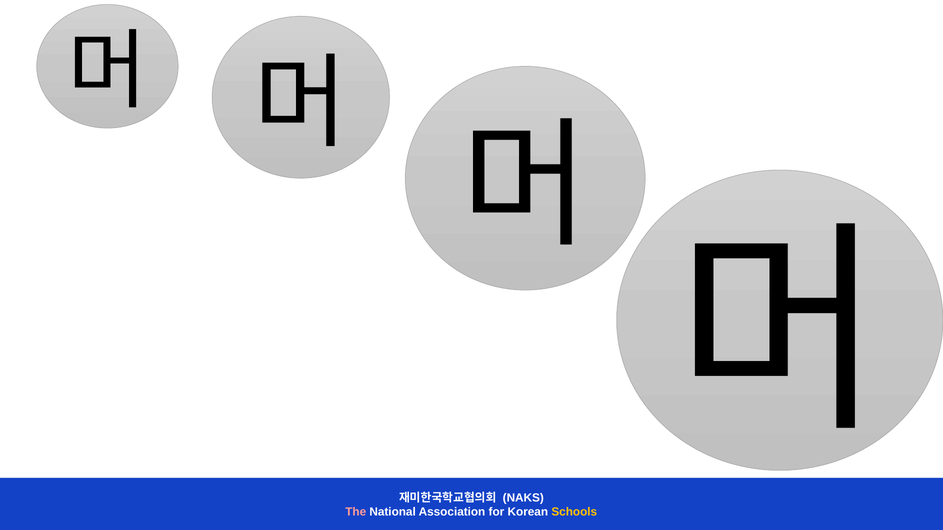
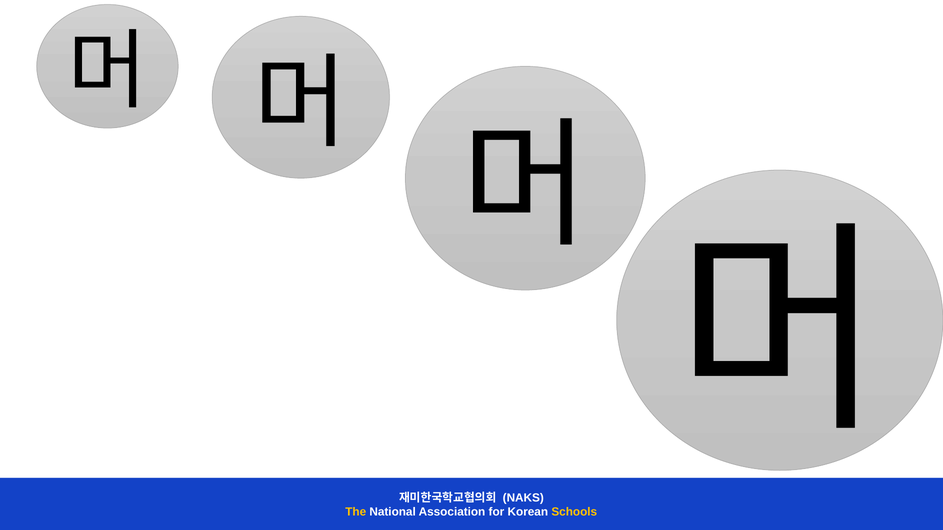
The colour: pink -> yellow
